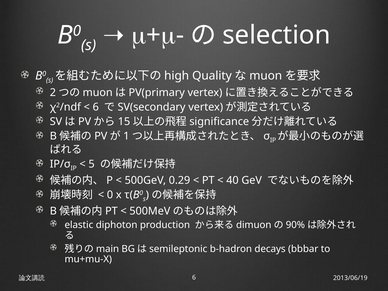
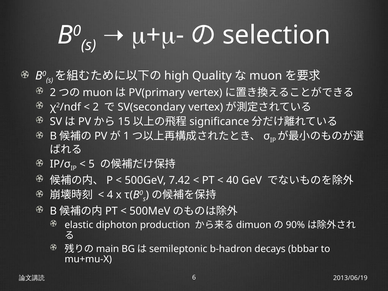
6 at (96, 107): 6 -> 2
0.29: 0.29 -> 7.42
0 at (110, 195): 0 -> 4
